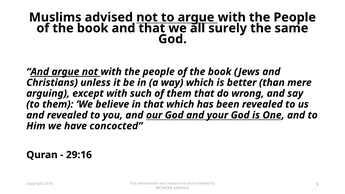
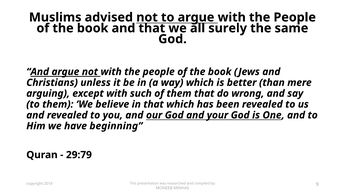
concocted: concocted -> beginning
29:16: 29:16 -> 29:79
